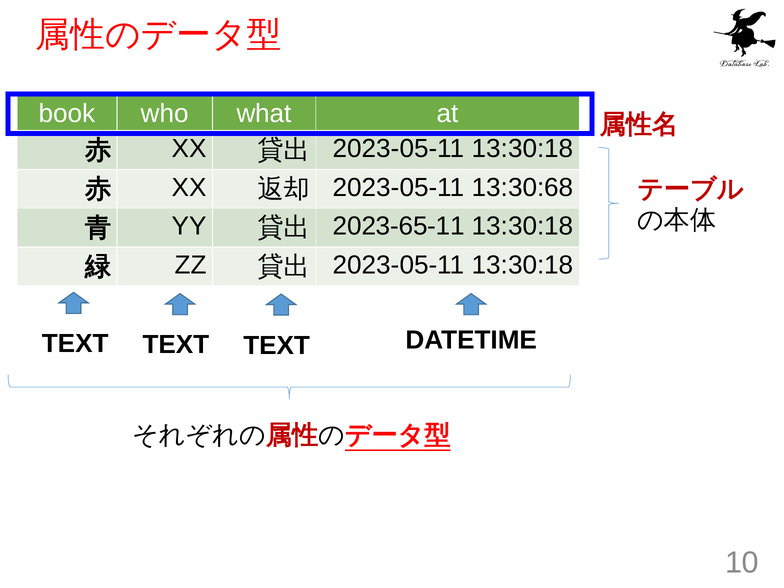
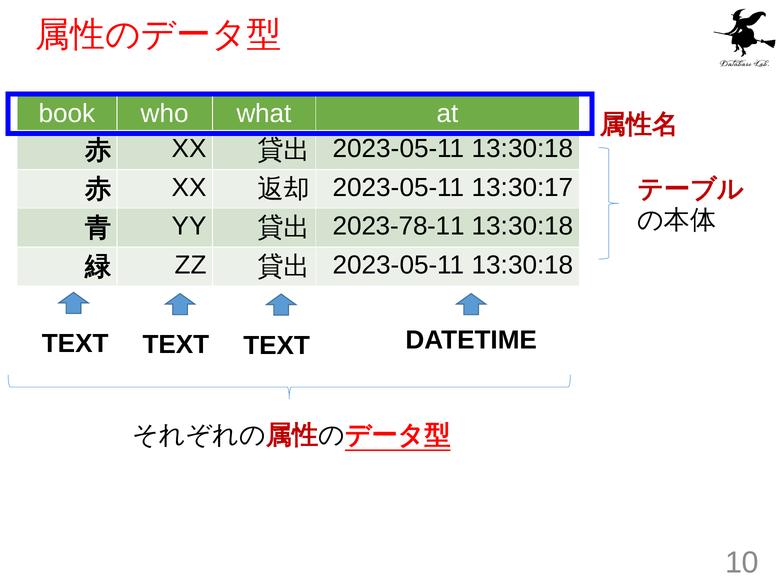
13:30:68: 13:30:68 -> 13:30:17
2023-65-11: 2023-65-11 -> 2023-78-11
